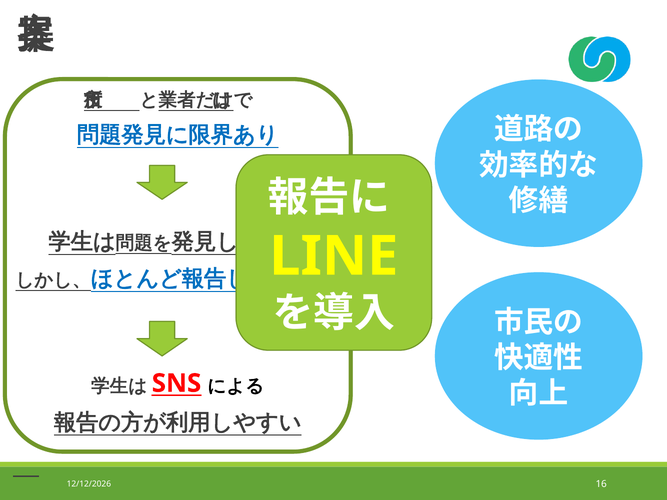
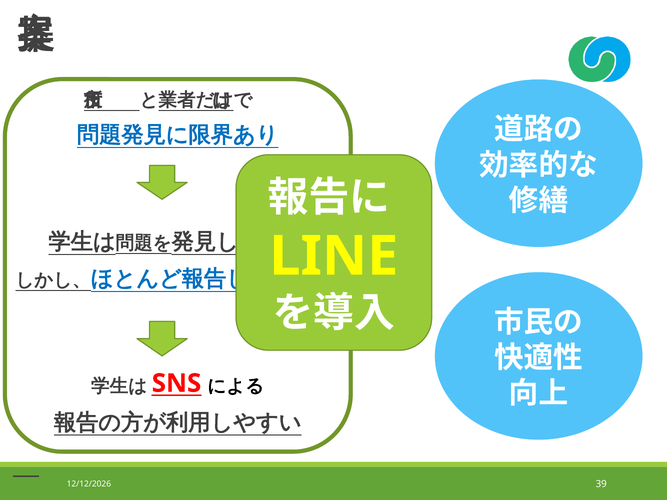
16: 16 -> 39
